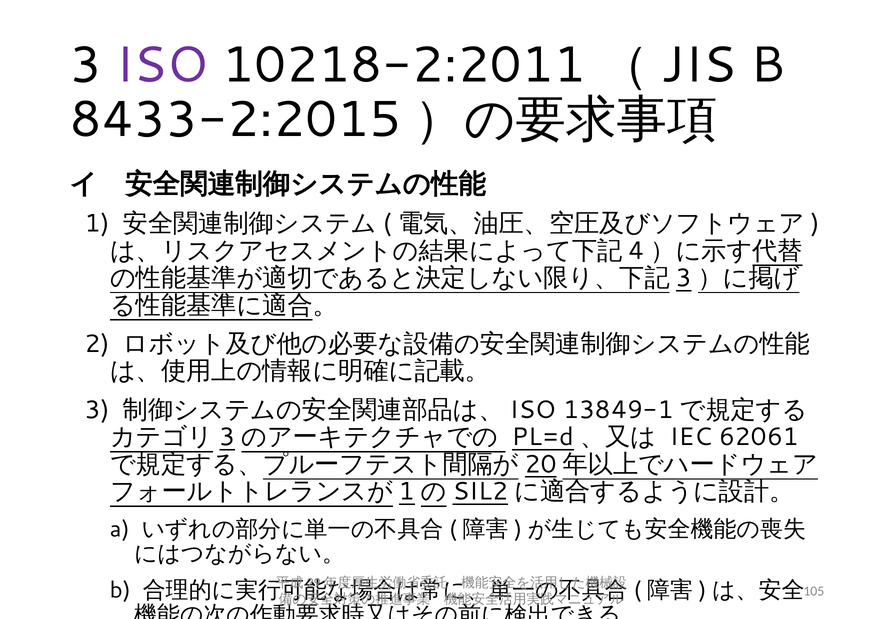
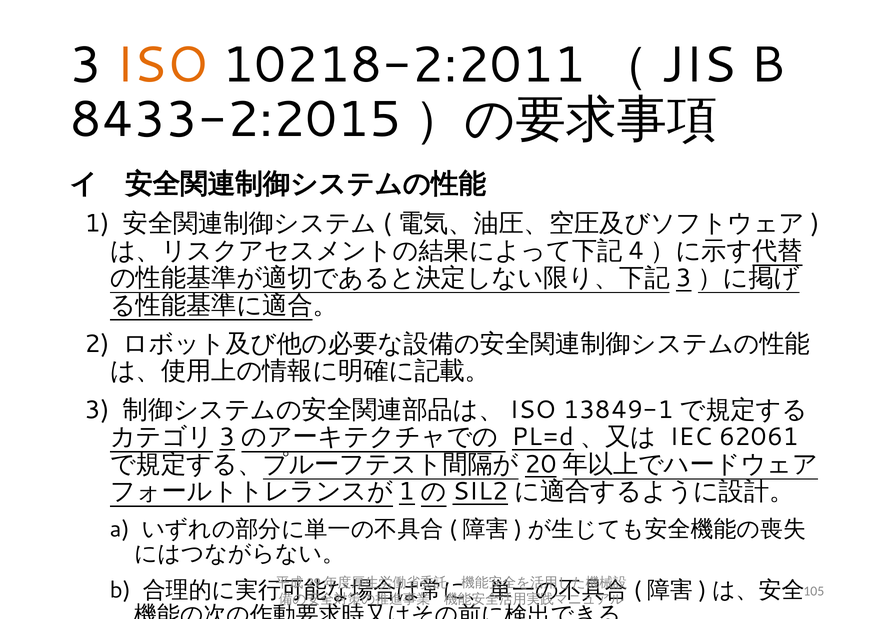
ISO colour: purple -> orange
